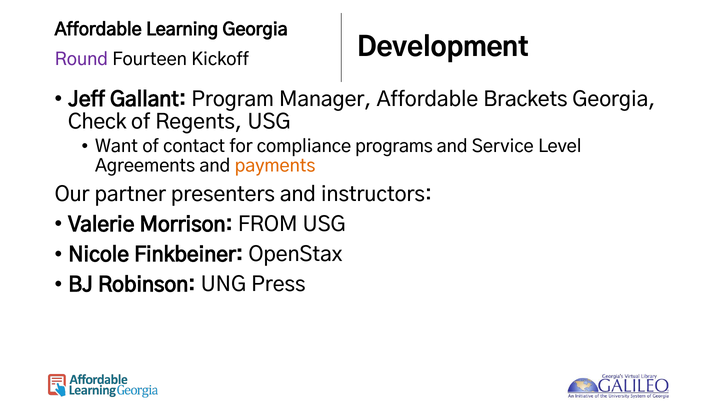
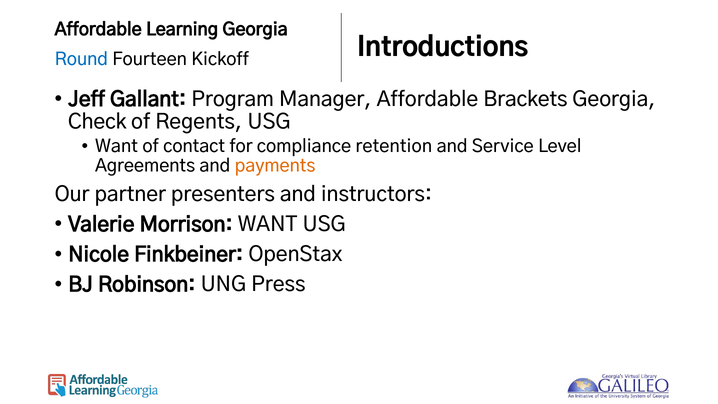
Development: Development -> Introductions
Round colour: purple -> blue
programs: programs -> retention
Morrison FROM: FROM -> WANT
